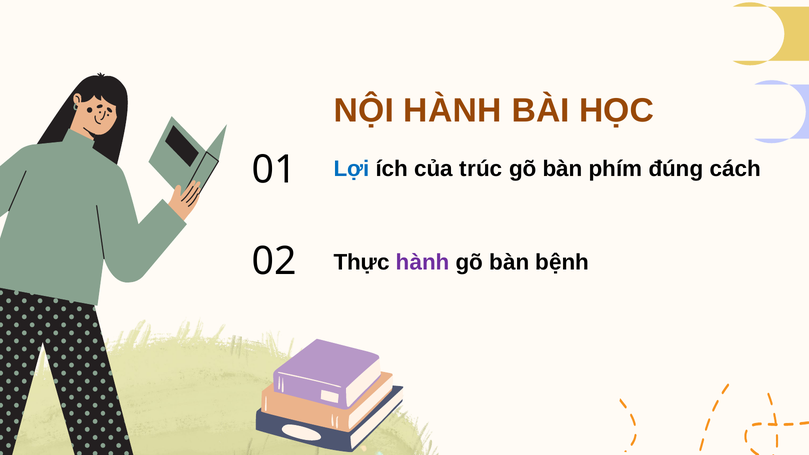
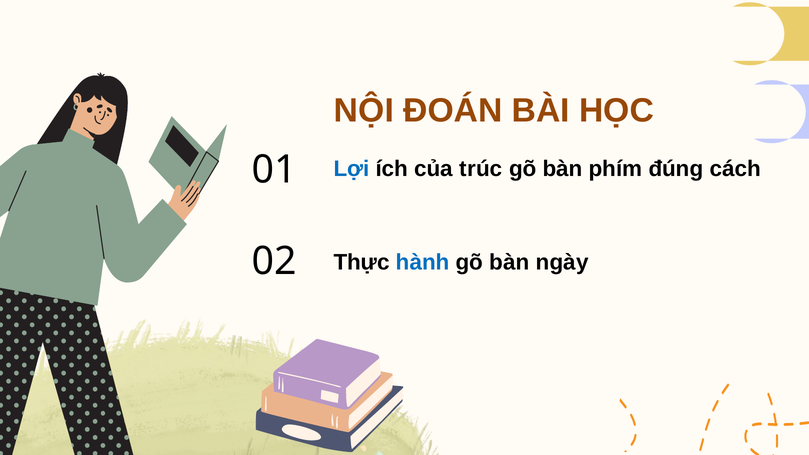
NỘI HÀNH: HÀNH -> ĐOÁN
hành at (423, 262) colour: purple -> blue
bệnh: bệnh -> ngày
